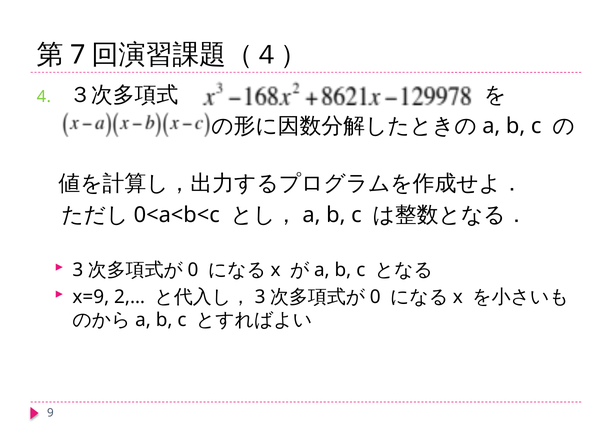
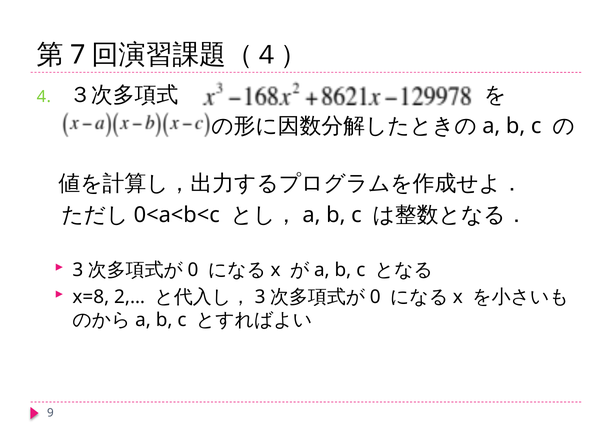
x=9: x=9 -> x=8
